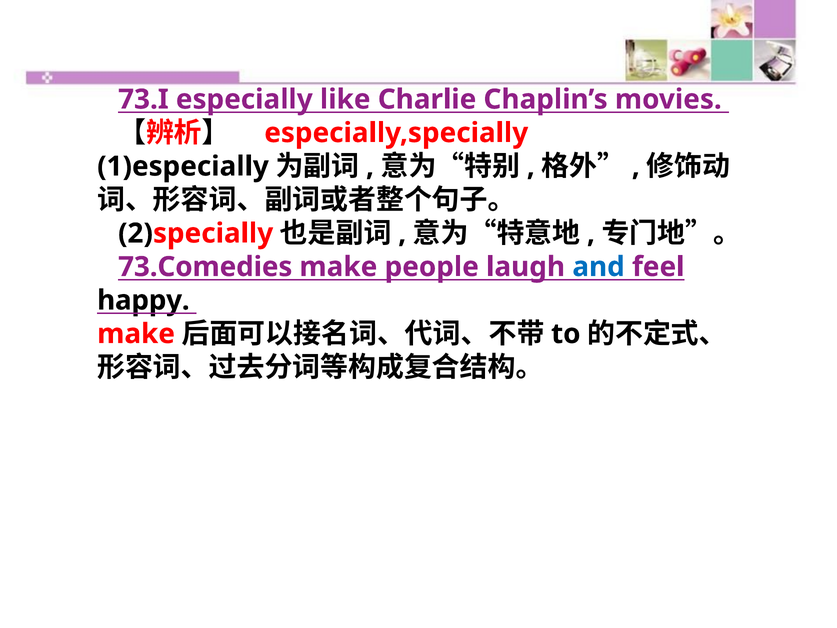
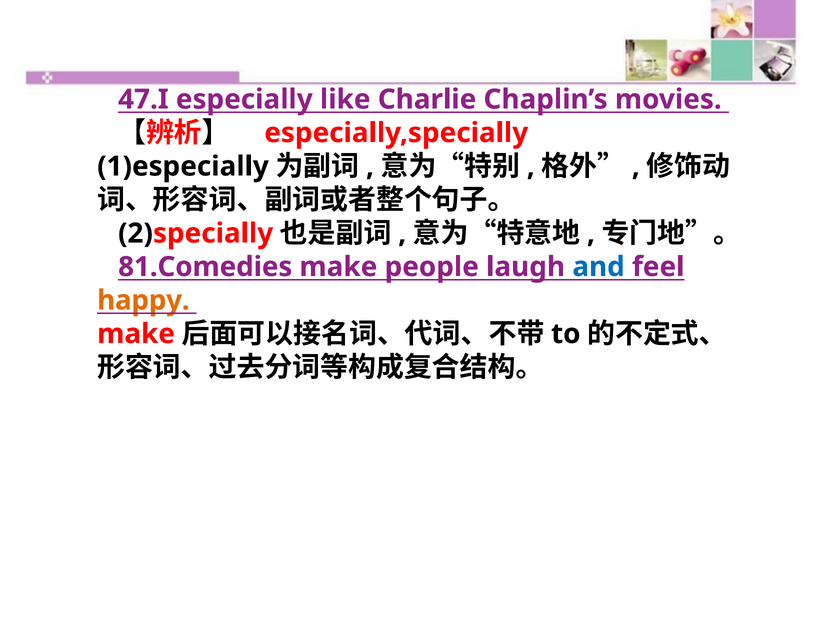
73.I: 73.I -> 47.I
73.Comedies: 73.Comedies -> 81.Comedies
happy colour: black -> orange
